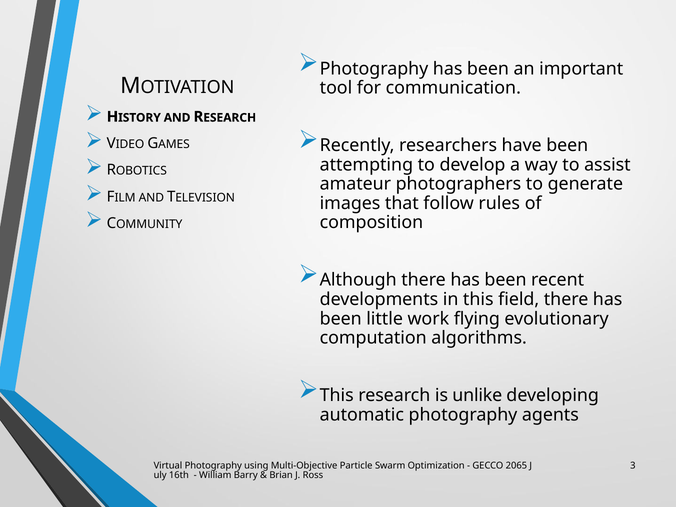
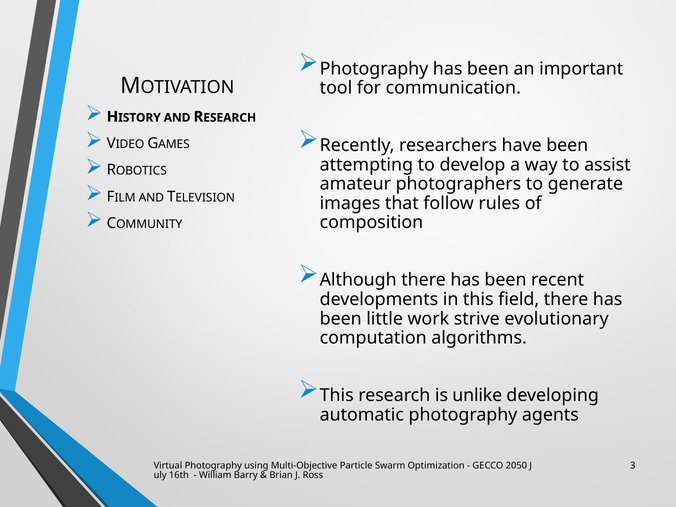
flying: flying -> strive
2065: 2065 -> 2050
